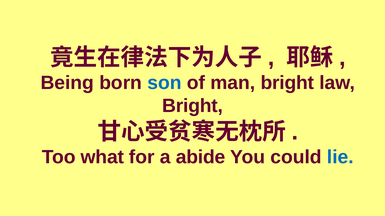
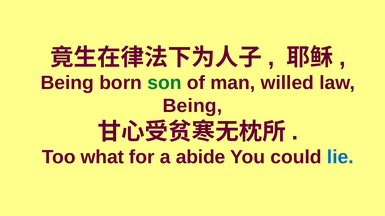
son colour: blue -> green
man bright: bright -> willed
Bright at (193, 106): Bright -> Being
